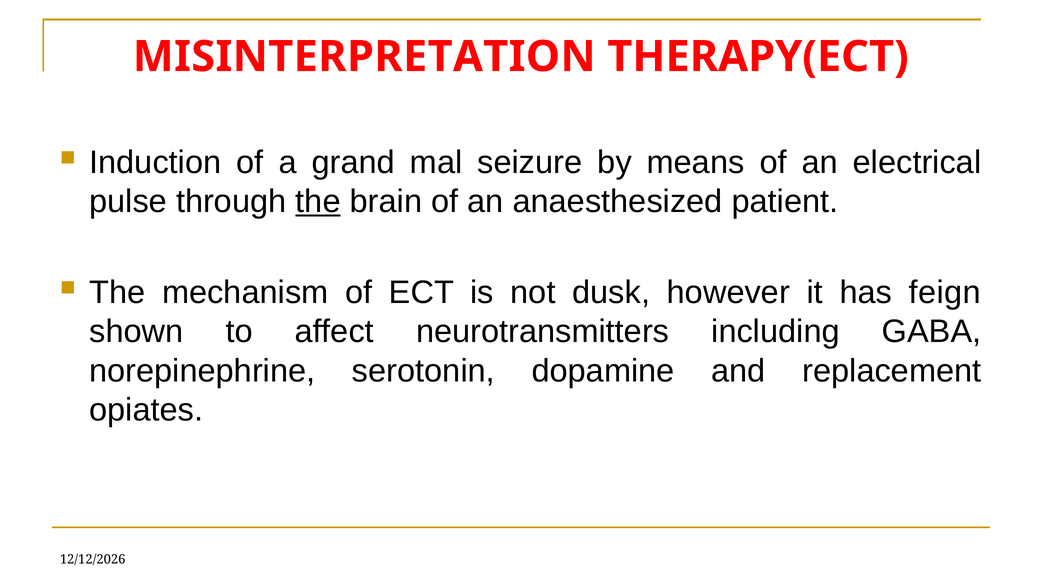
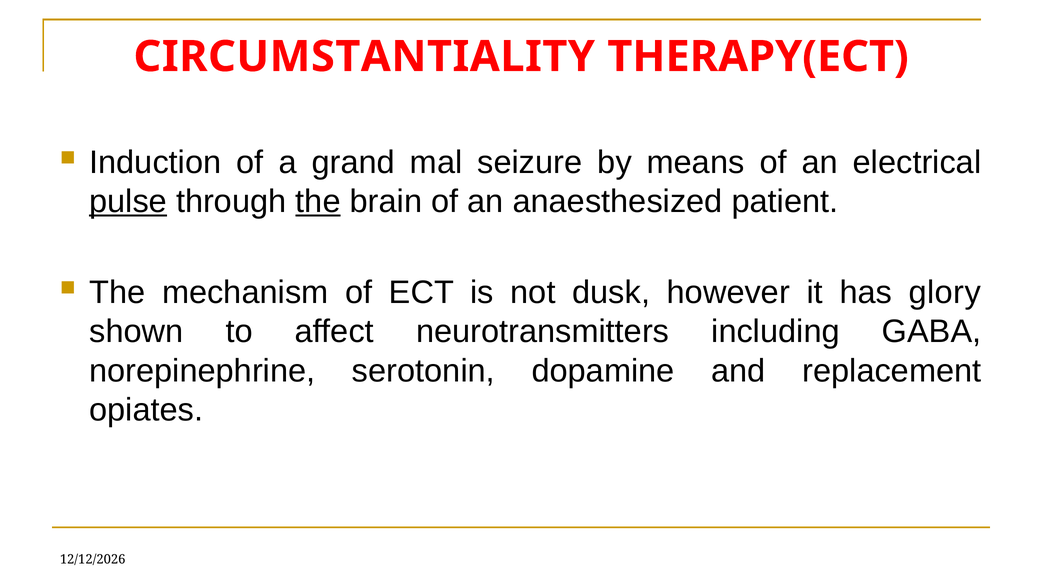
MISINTERPRETATION: MISINTERPRETATION -> CIRCUMSTANTIALITY
pulse underline: none -> present
feign: feign -> glory
